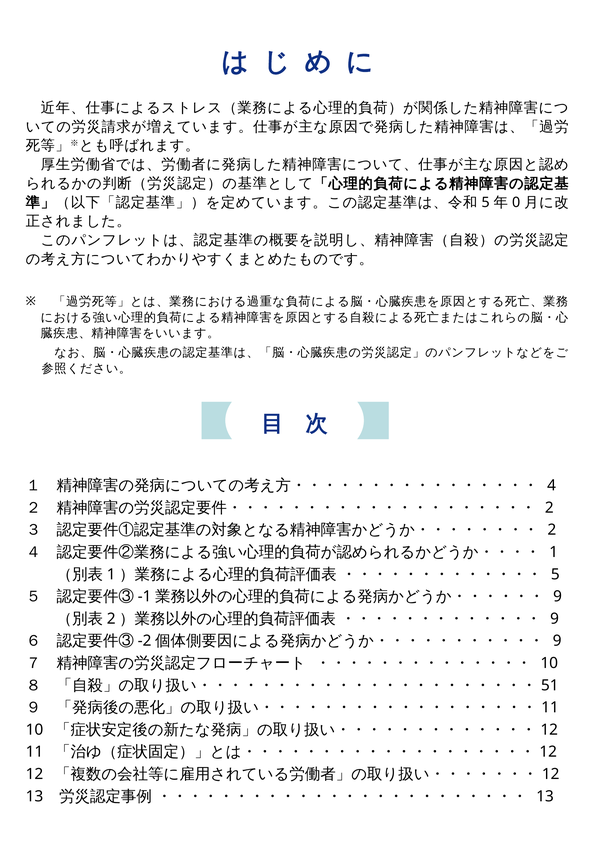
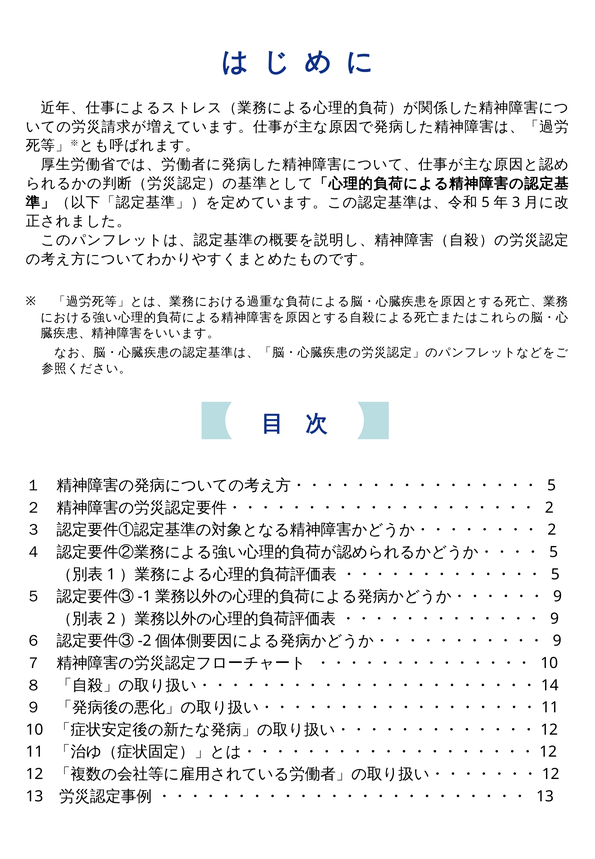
0: 0 -> 3
4 at (552, 486): 4 -> 5
1 at (554, 552): 1 -> 5
51: 51 -> 14
